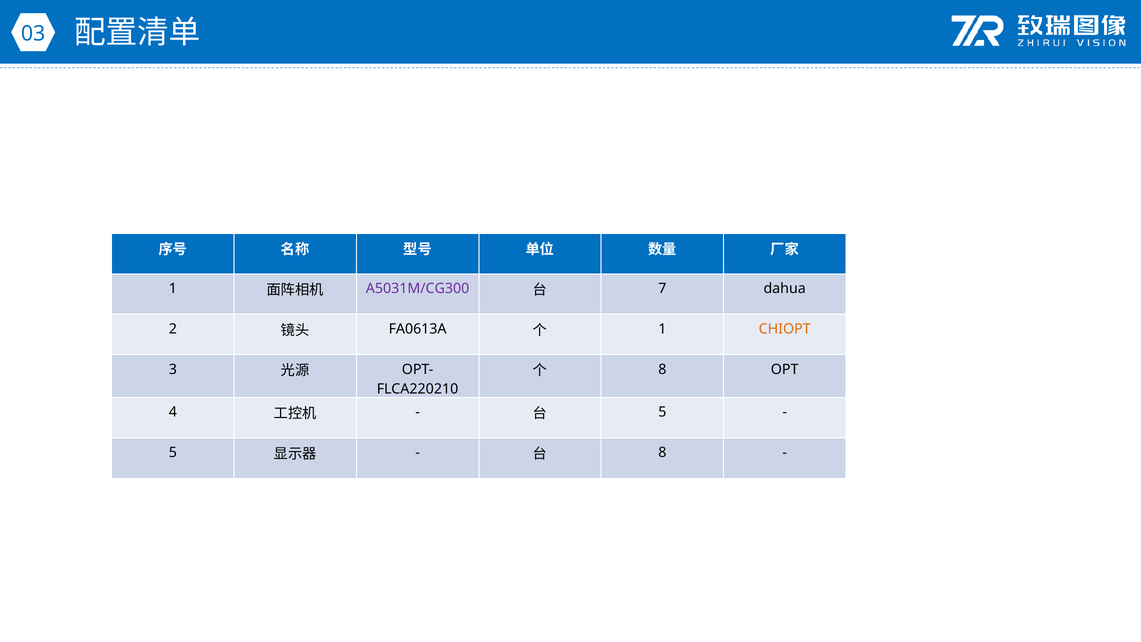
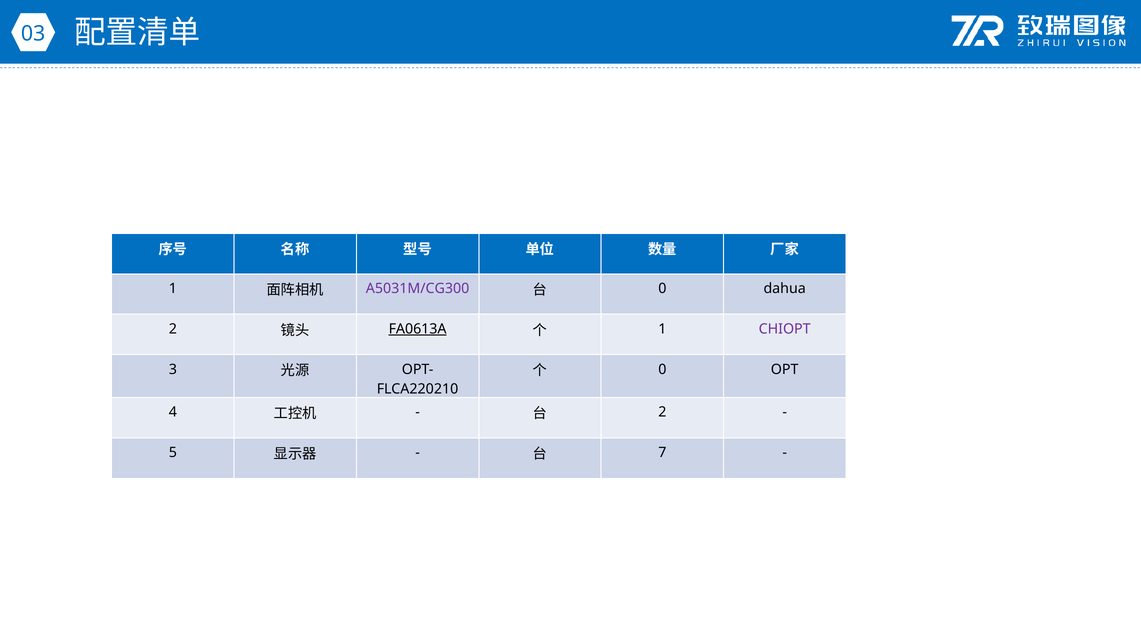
7 at (662, 289): 7 -> 0
FA0613A underline: none -> present
CHIOPT colour: orange -> purple
8 at (662, 369): 8 -> 0
5 at (662, 412): 5 -> 2
8 at (662, 453): 8 -> 7
